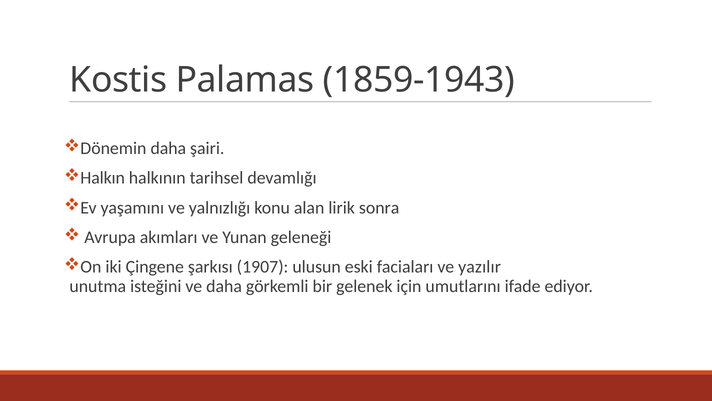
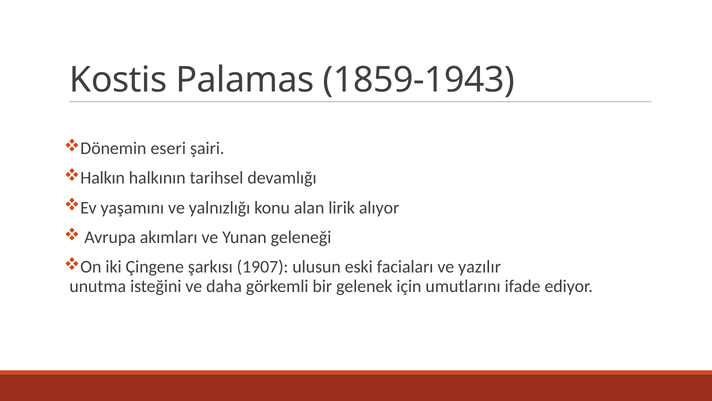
Dönemin daha: daha -> eseri
sonra: sonra -> alıyor
